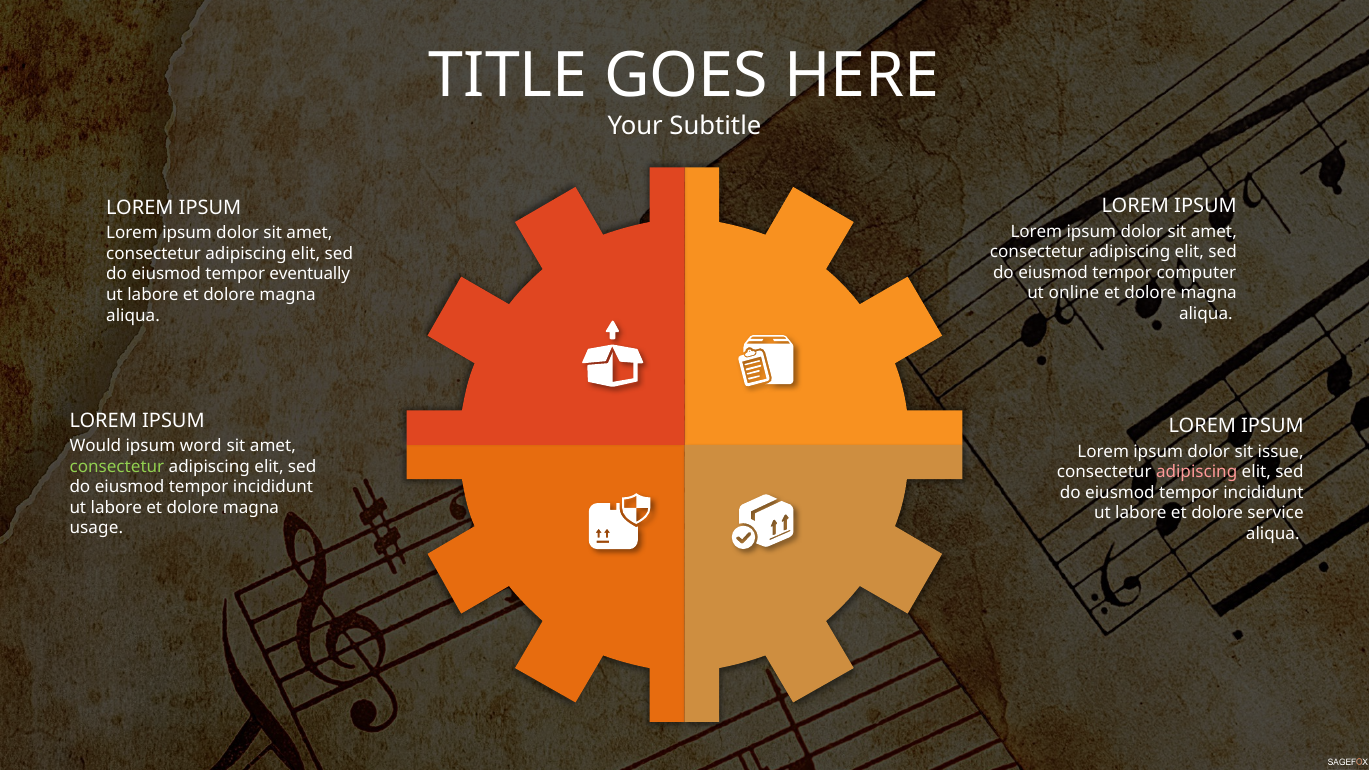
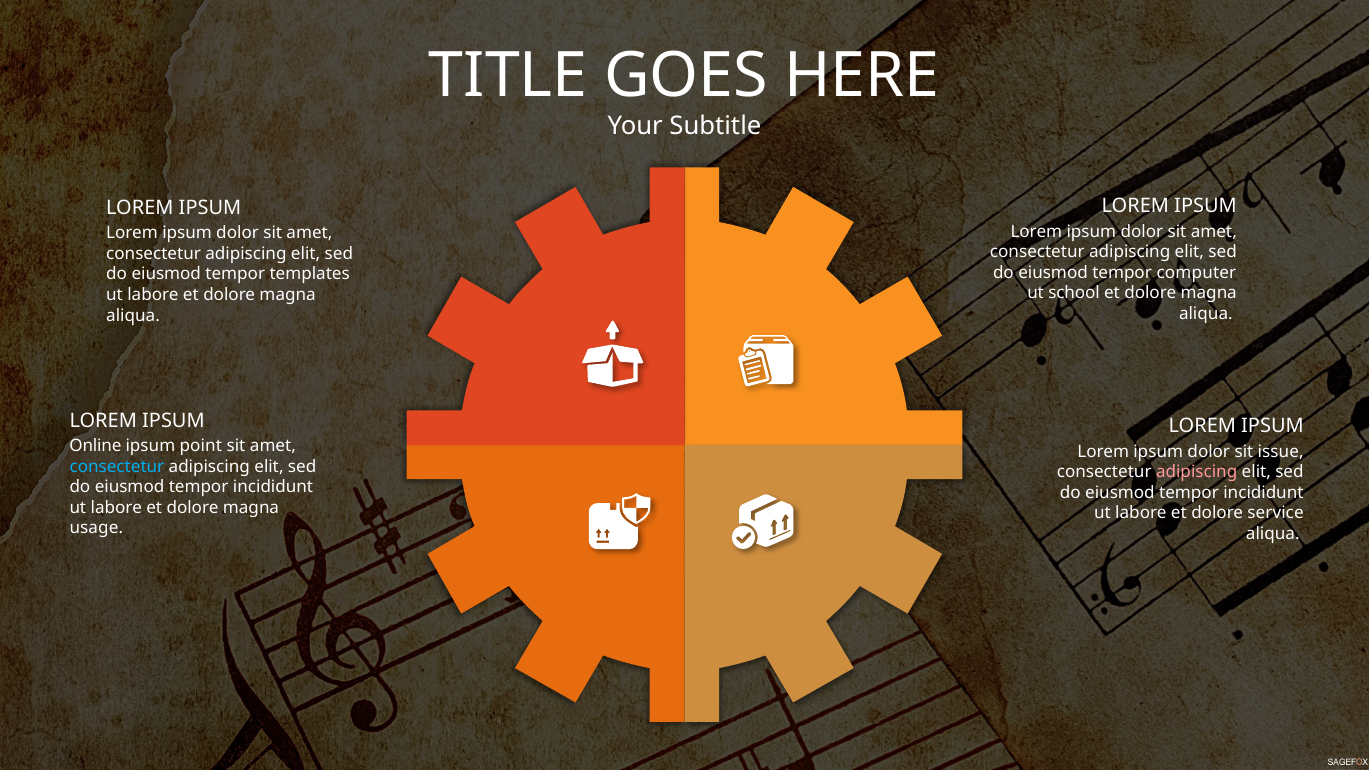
eventually: eventually -> templates
online: online -> school
Would: Would -> Online
word: word -> point
consectetur at (117, 467) colour: light green -> light blue
